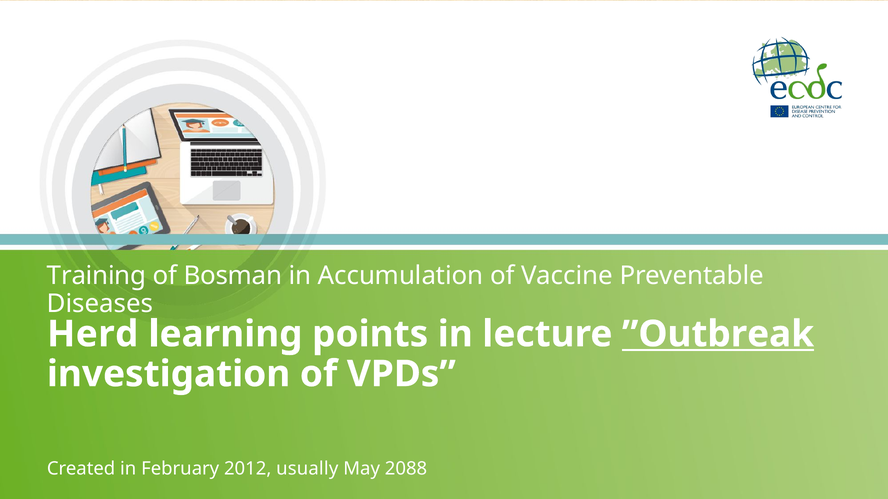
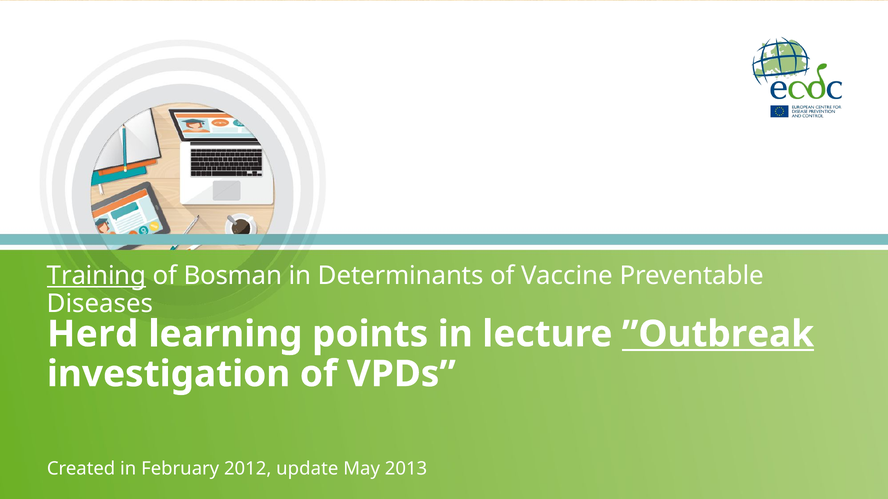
Training underline: none -> present
Accumulation: Accumulation -> Determinants
usually: usually -> update
2088: 2088 -> 2013
